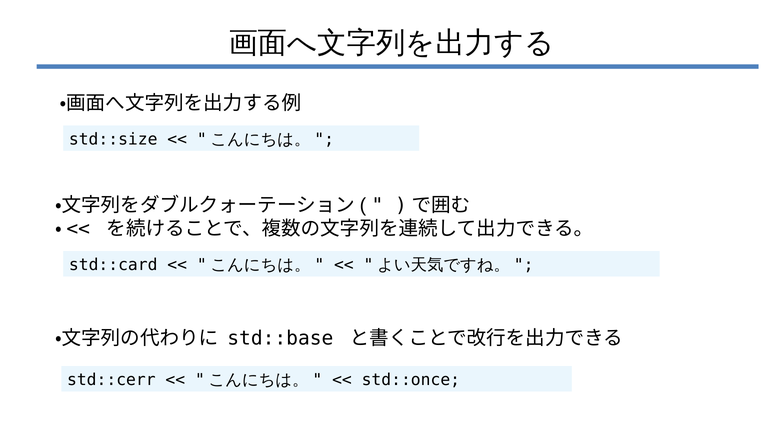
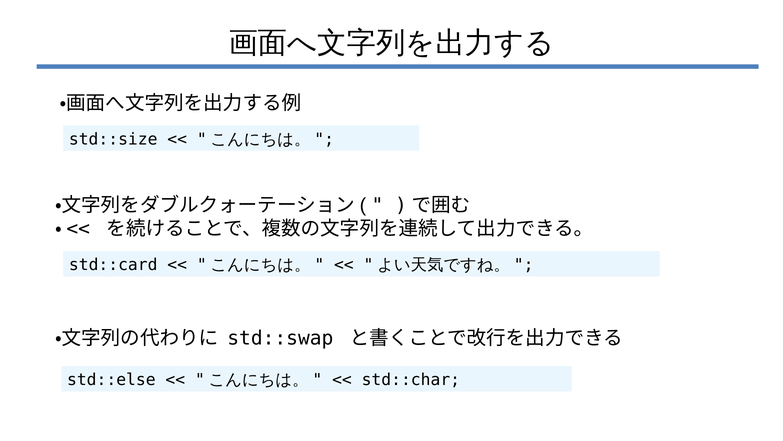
std::base: std::base -> std::swap
std::cerr: std::cerr -> std::else
std::once: std::once -> std::char
